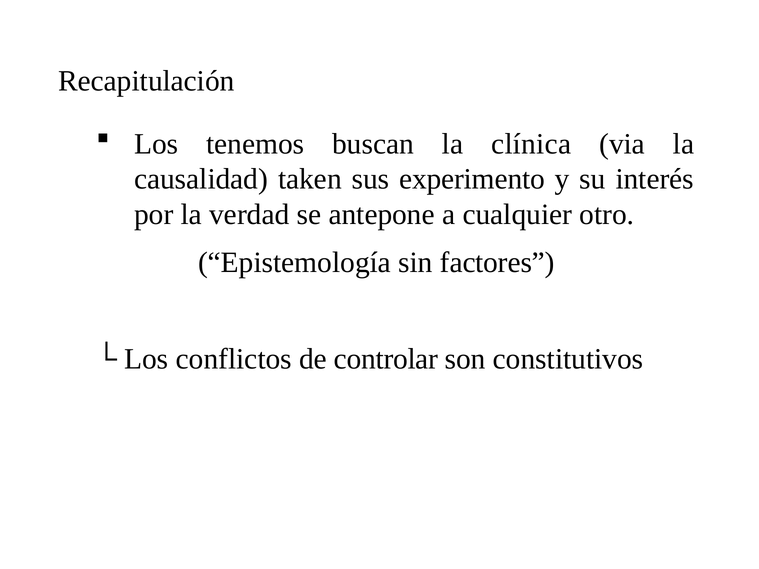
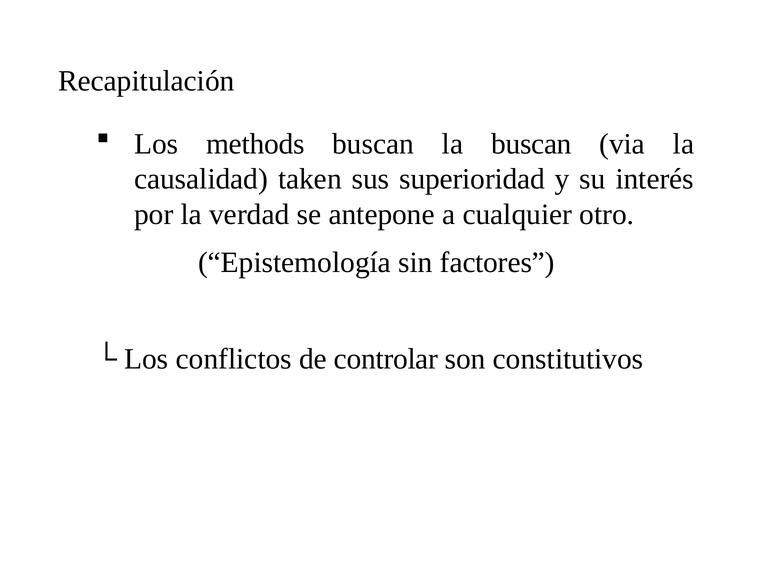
tenemos: tenemos -> methods
la clínica: clínica -> buscan
experimento: experimento -> superioridad
